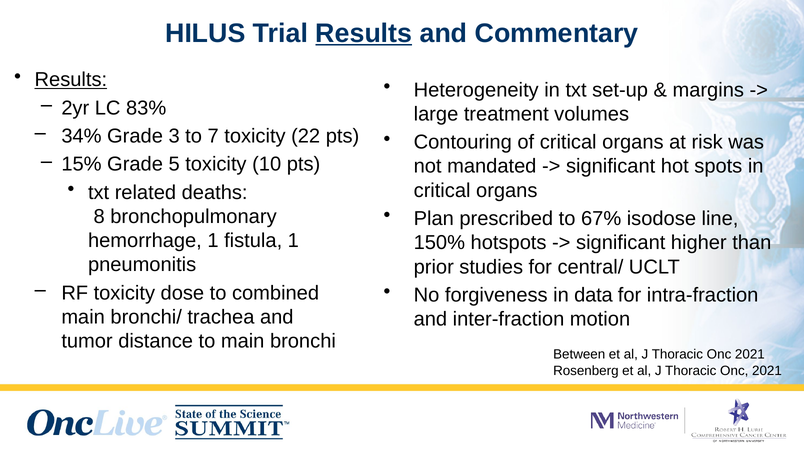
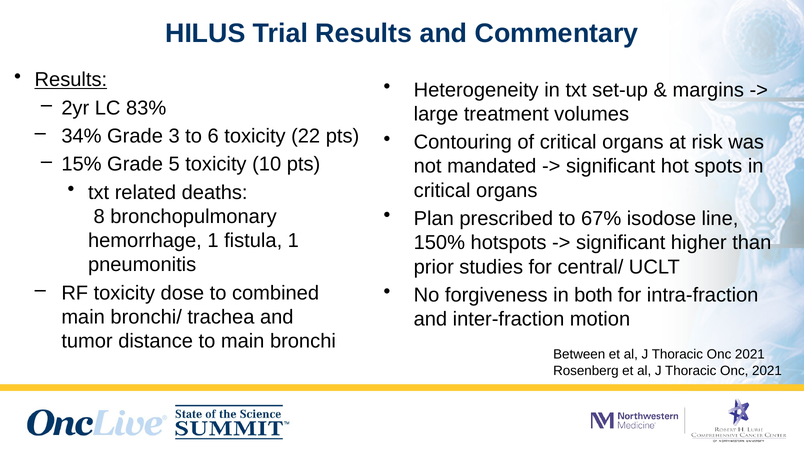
Results at (364, 33) underline: present -> none
7: 7 -> 6
data: data -> both
